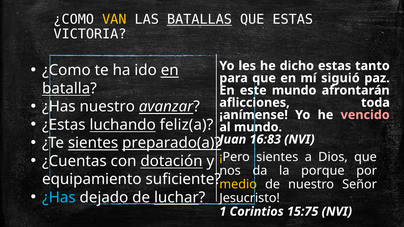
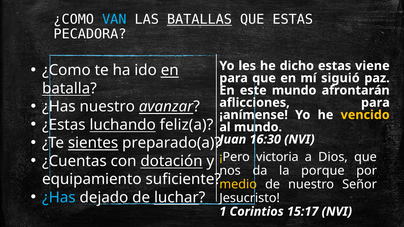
VAN colour: yellow -> light blue
VICTORIA: VICTORIA -> PECADORA
tanto: tanto -> viene
aflicciones toda: toda -> para
vencido colour: pink -> yellow
preparado(a underline: present -> none
16:83: 16:83 -> 16:30
¡Pero sientes: sientes -> victoria
15:75: 15:75 -> 15:17
